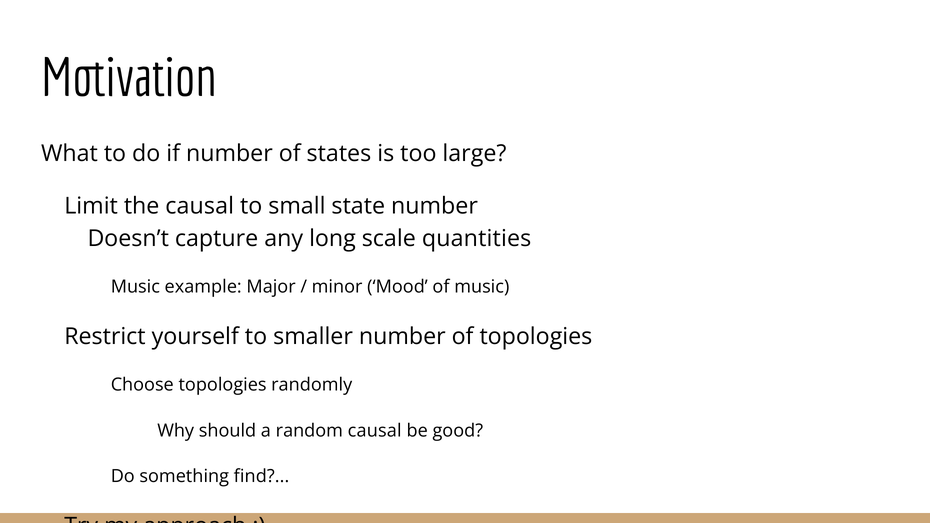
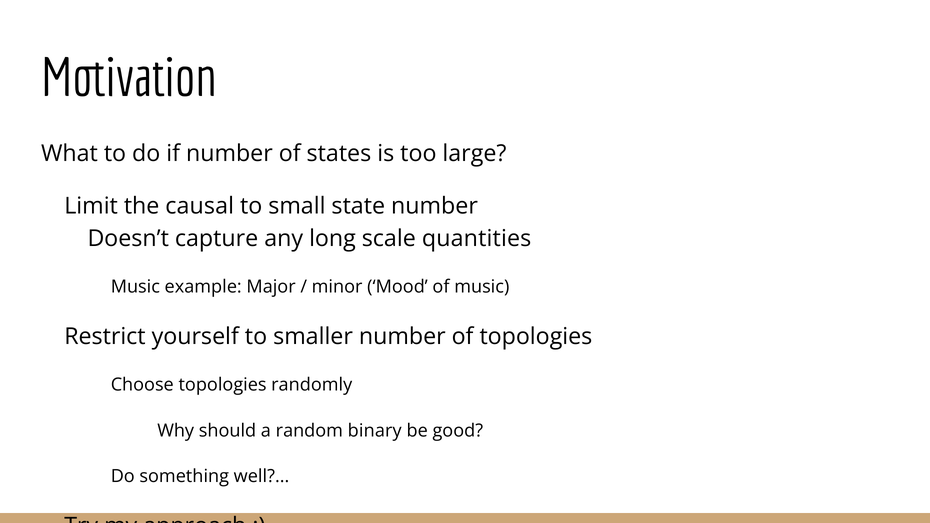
random causal: causal -> binary
find: find -> well
